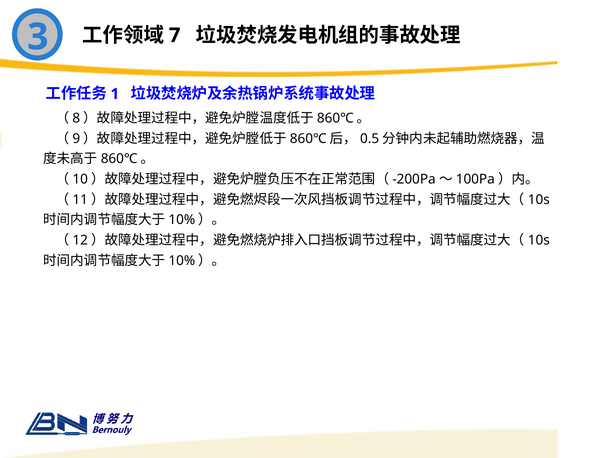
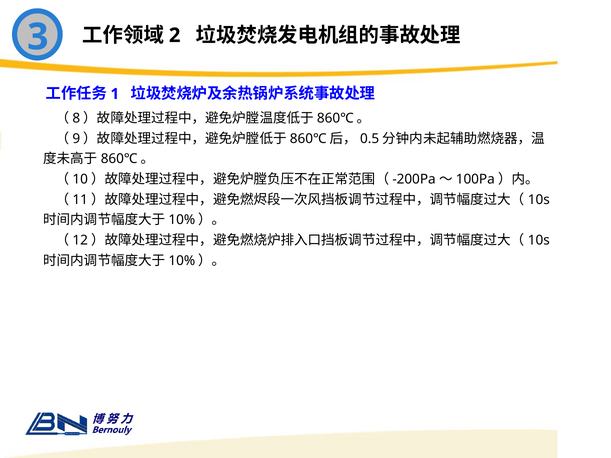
7: 7 -> 2
